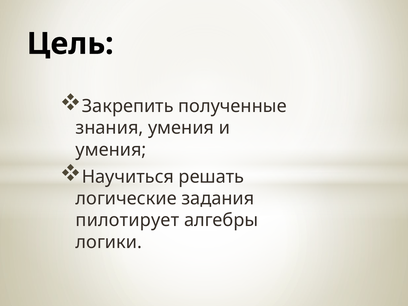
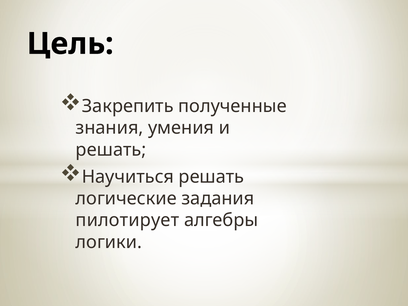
умения at (111, 150): умения -> решать
